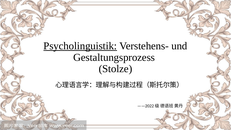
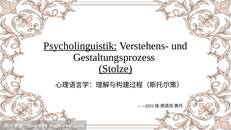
Stolze underline: none -> present
